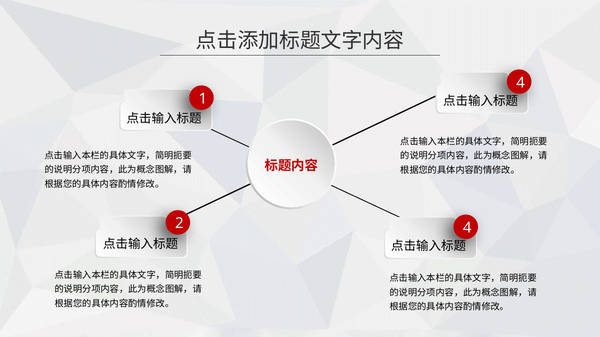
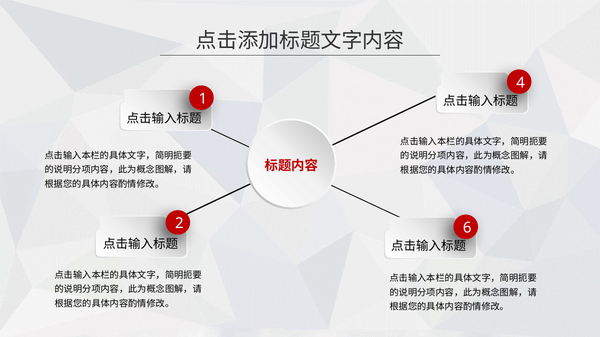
2 4: 4 -> 6
